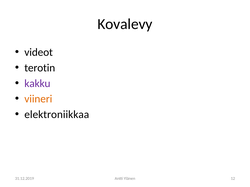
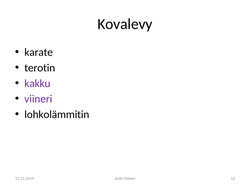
videot: videot -> karate
viineri colour: orange -> purple
elektroniikkaa: elektroniikkaa -> lohkolämmitin
